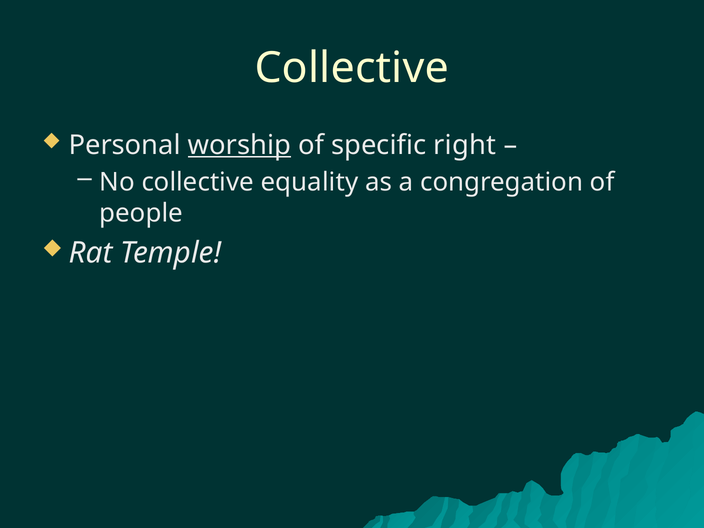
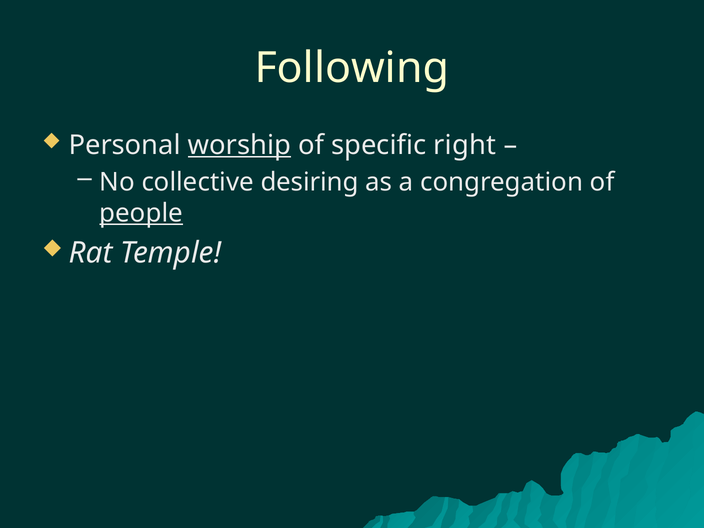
Collective at (352, 68): Collective -> Following
equality: equality -> desiring
people underline: none -> present
